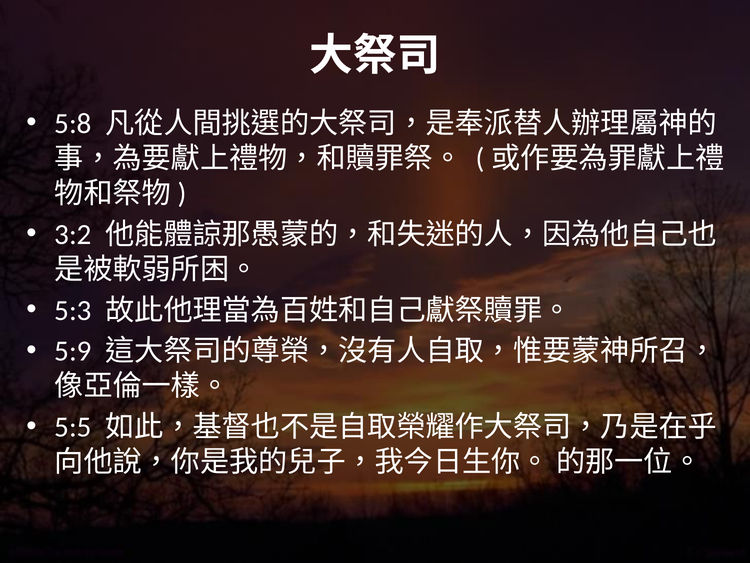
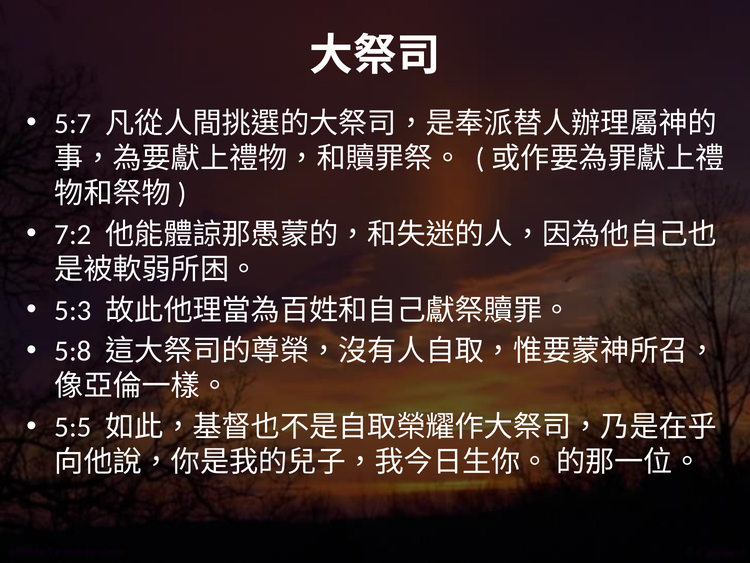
5:8: 5:8 -> 5:7
3:2: 3:2 -> 7:2
5:9: 5:9 -> 5:8
